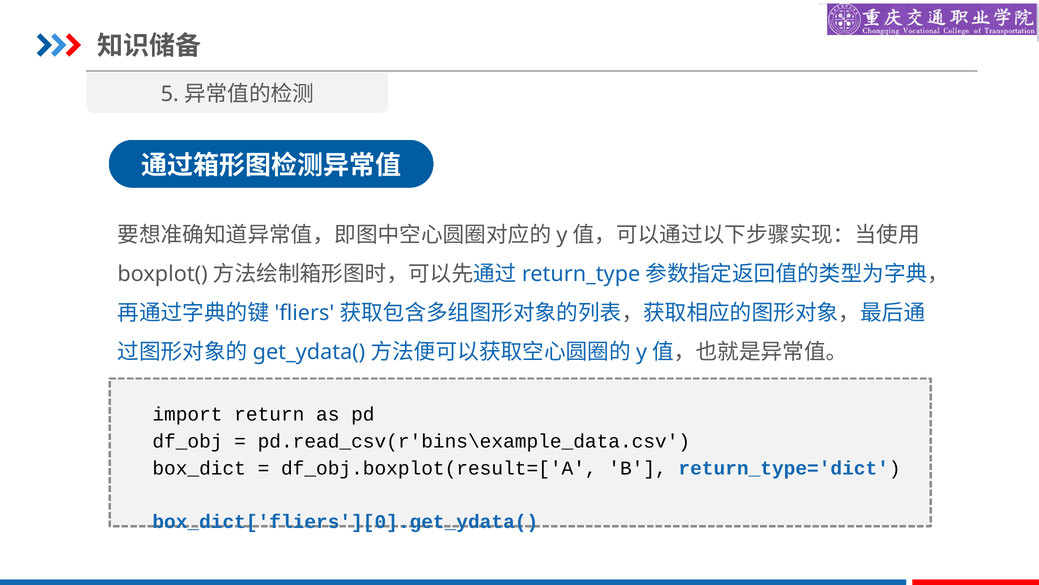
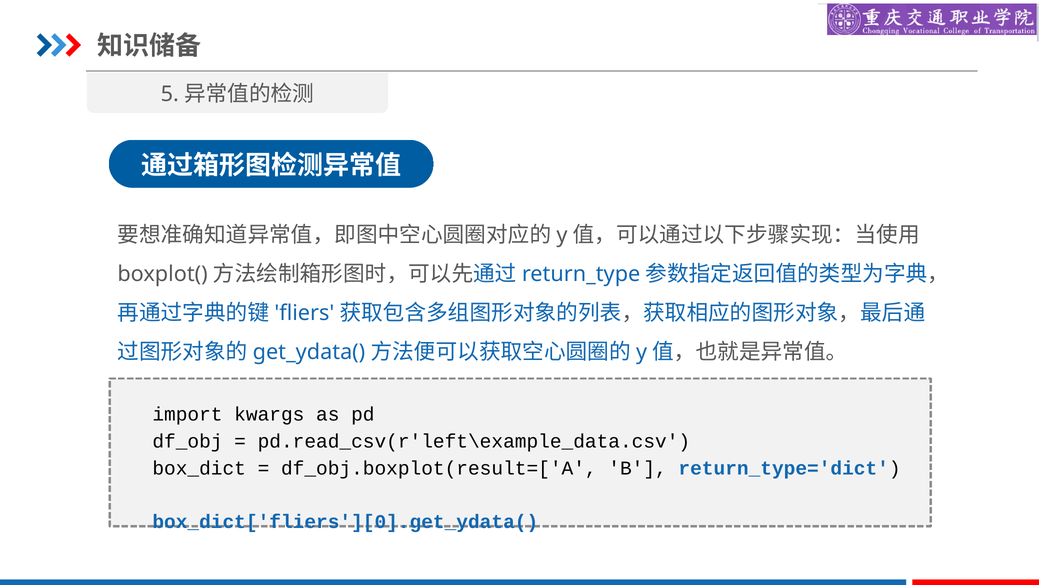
return: return -> kwargs
pd.read_csv(r'bins\example_data.csv: pd.read_csv(r'bins\example_data.csv -> pd.read_csv(r'left\example_data.csv
